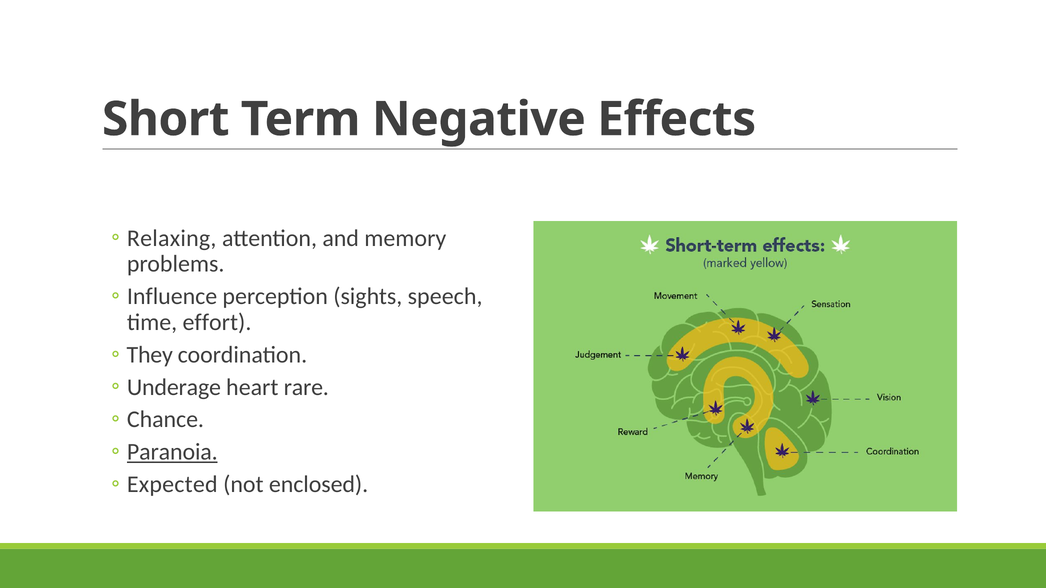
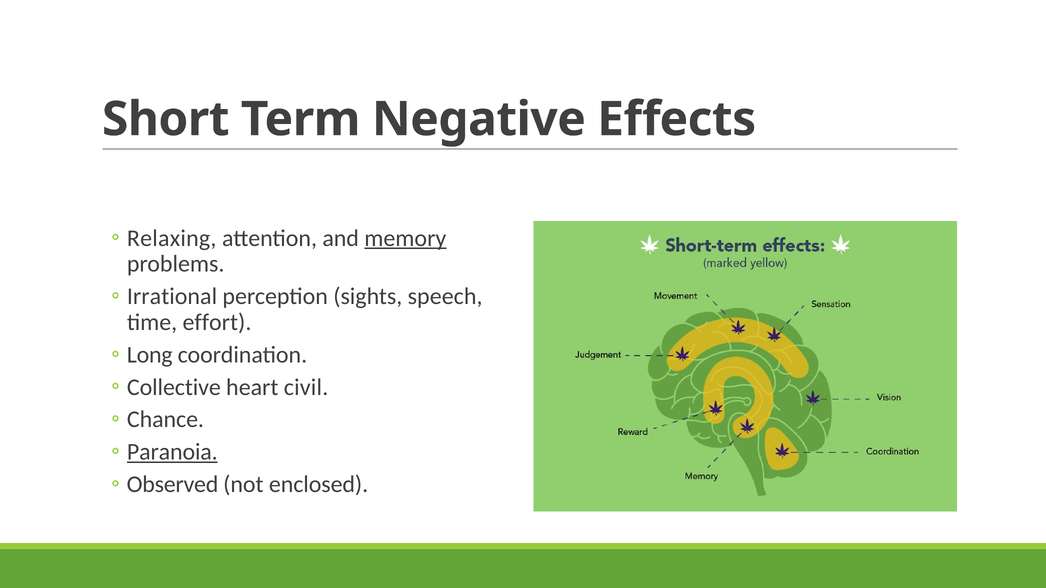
memory underline: none -> present
Influence: Influence -> Irrational
They: They -> Long
Underage: Underage -> Collective
rare: rare -> civil
Expected: Expected -> Observed
